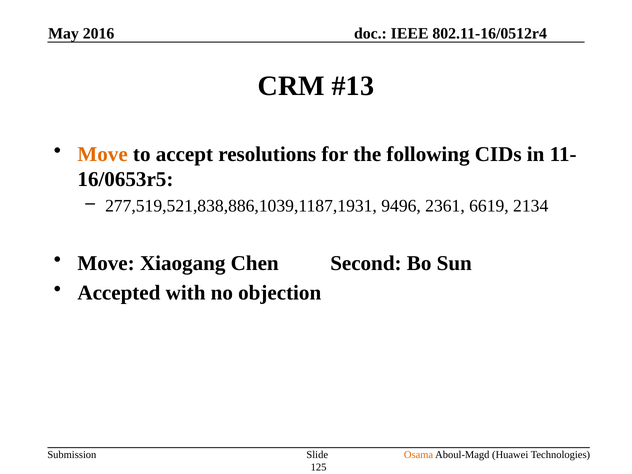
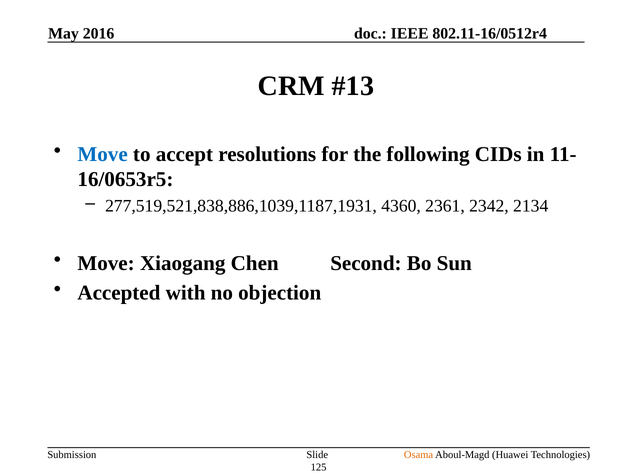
Move at (103, 154) colour: orange -> blue
9496: 9496 -> 4360
6619: 6619 -> 2342
